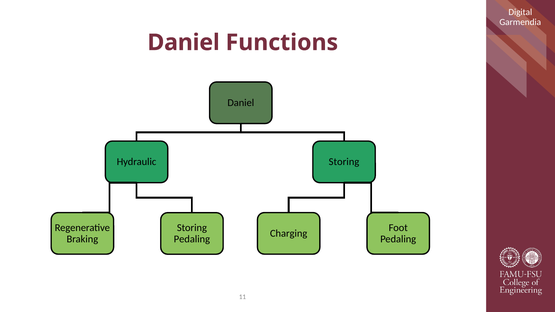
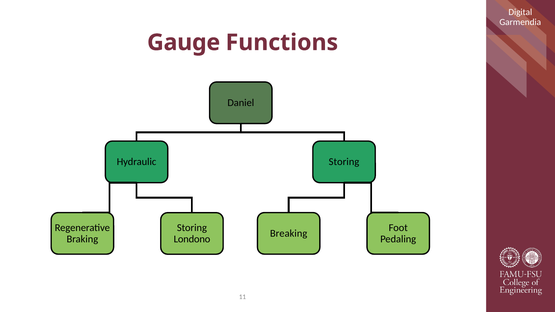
Daniel at (184, 43): Daniel -> Gauge
Charging: Charging -> Breaking
Pedaling at (192, 239): Pedaling -> Londono
